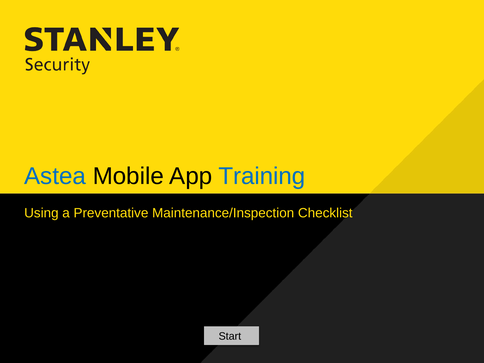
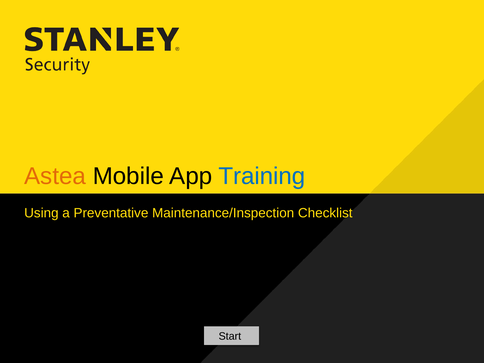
Astea colour: blue -> orange
